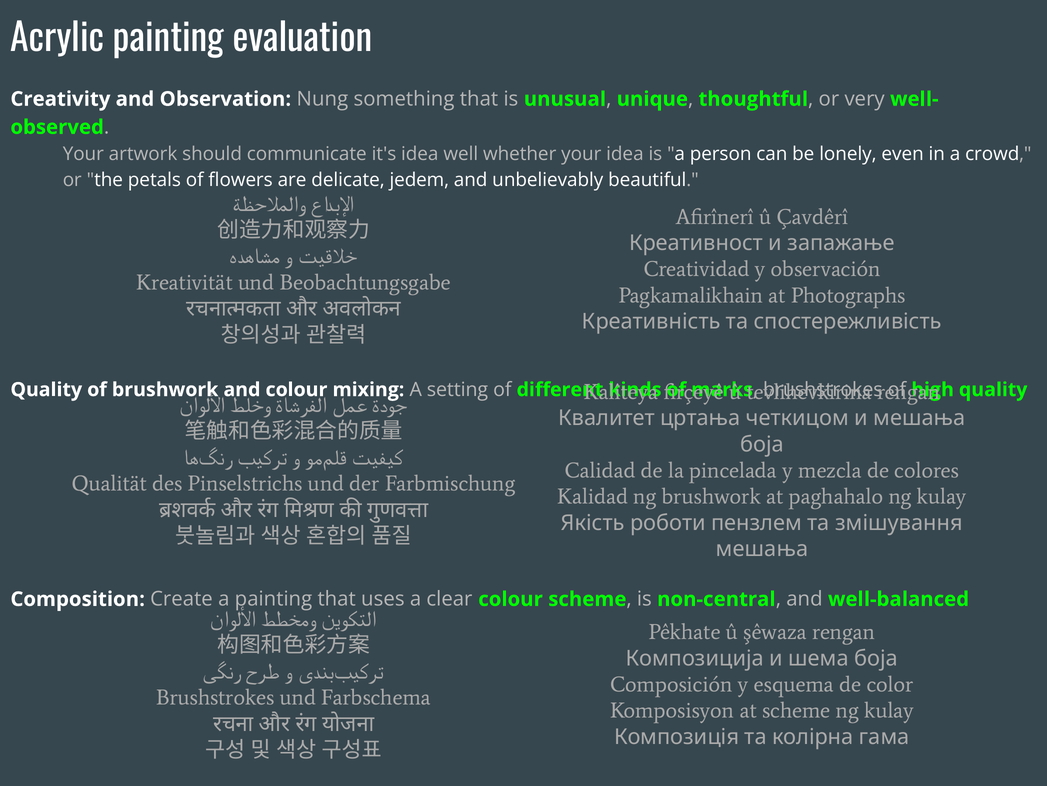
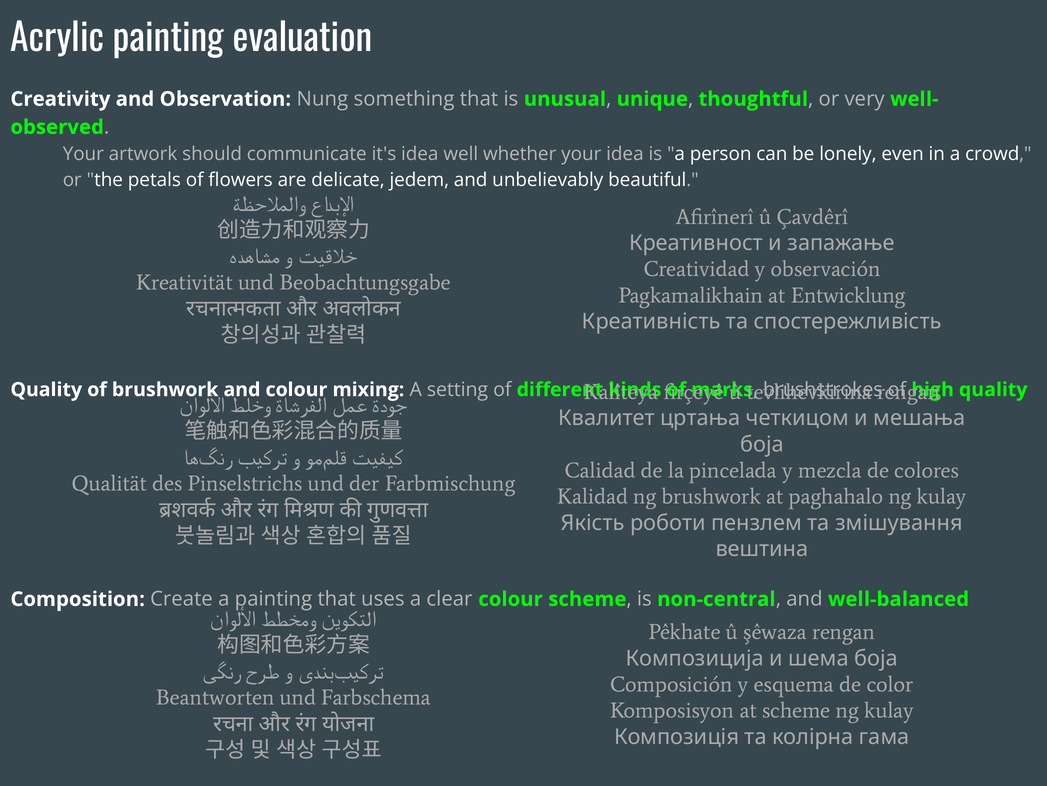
Photographs: Photographs -> Entwicklung
мешања at (762, 549): мешања -> вештина
Brushstrokes at (215, 697): Brushstrokes -> Beantworten
